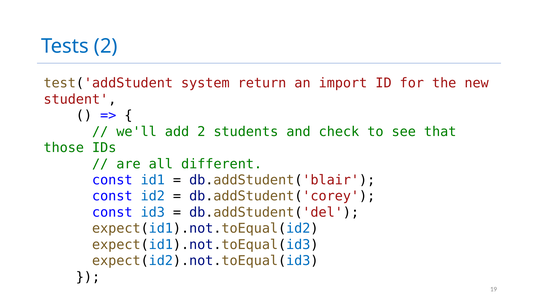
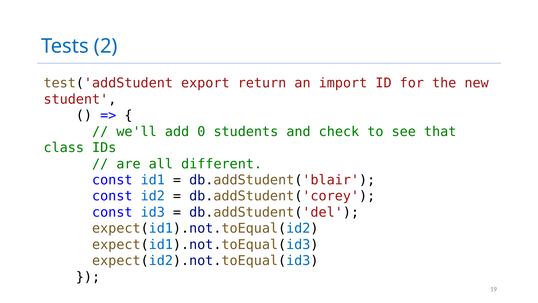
system: system -> export
add 2: 2 -> 0
those: those -> class
